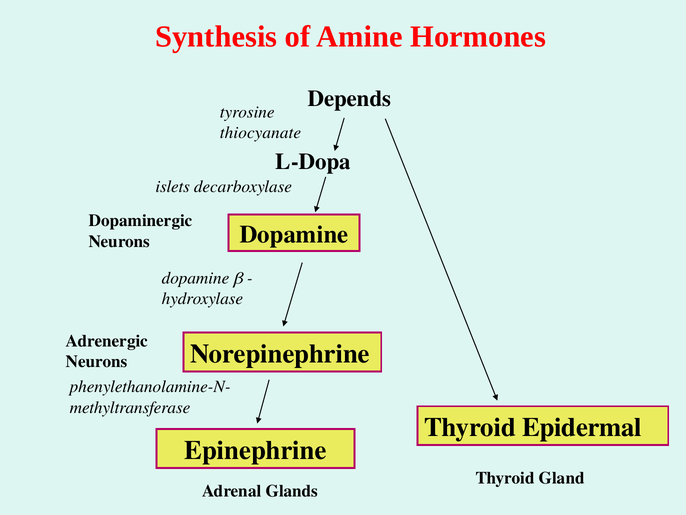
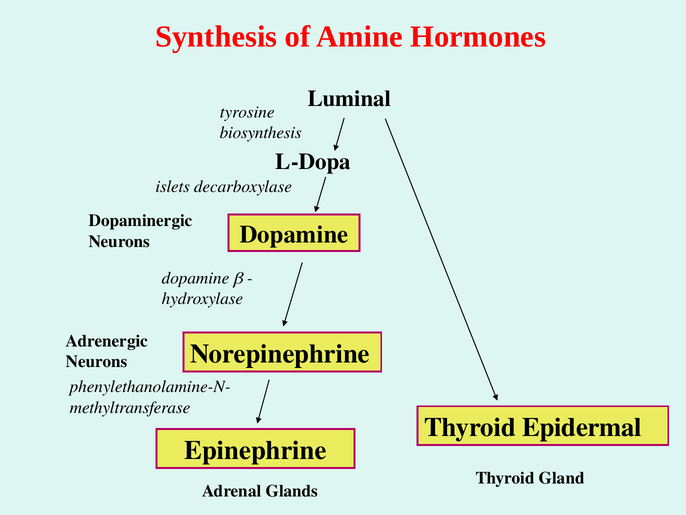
Depends: Depends -> Luminal
thiocyanate: thiocyanate -> biosynthesis
